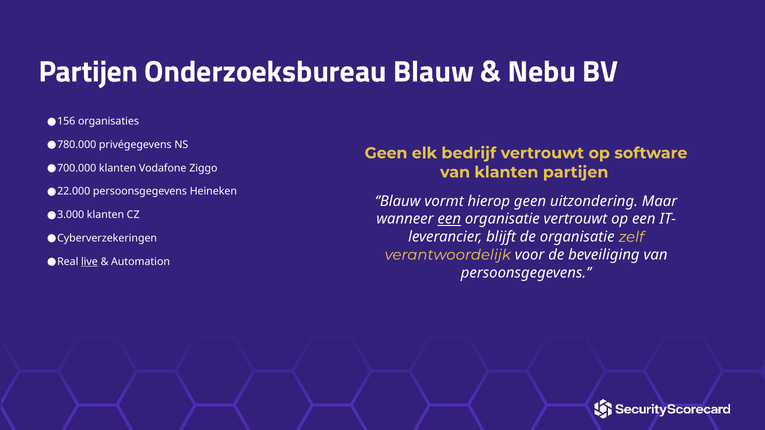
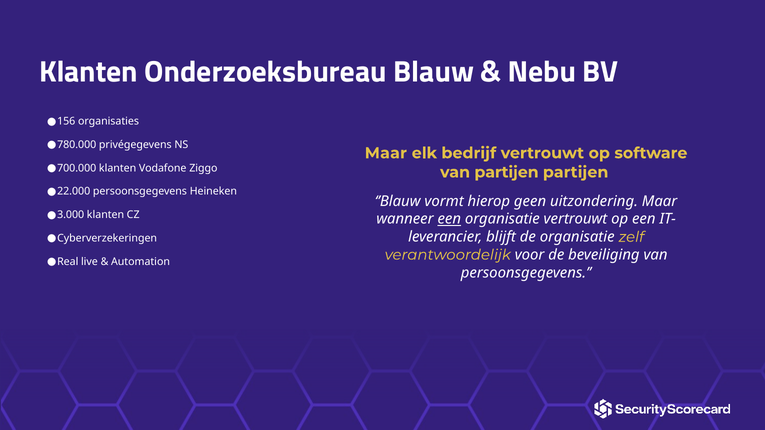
Partijen at (89, 72): Partijen -> Klanten
Geen at (386, 153): Geen -> Maar
van klanten: klanten -> partijen
live underline: present -> none
